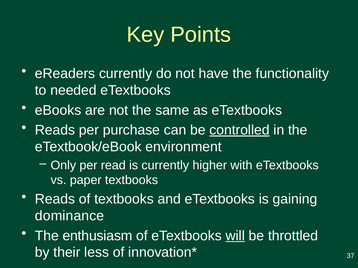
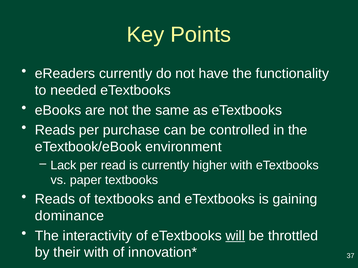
controlled underline: present -> none
Only: Only -> Lack
enthusiasm: enthusiasm -> interactivity
their less: less -> with
